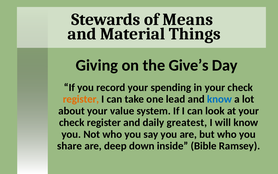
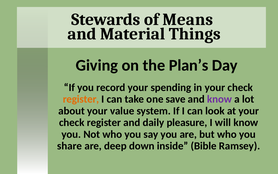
Give’s: Give’s -> Plan’s
lead: lead -> save
know at (219, 99) colour: blue -> purple
greatest: greatest -> pleasure
